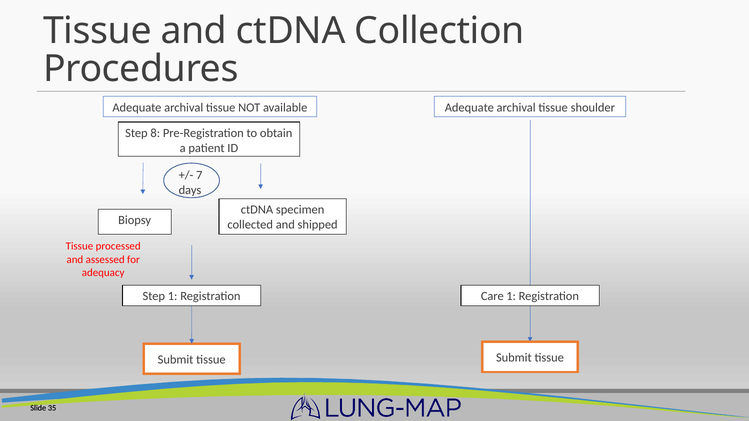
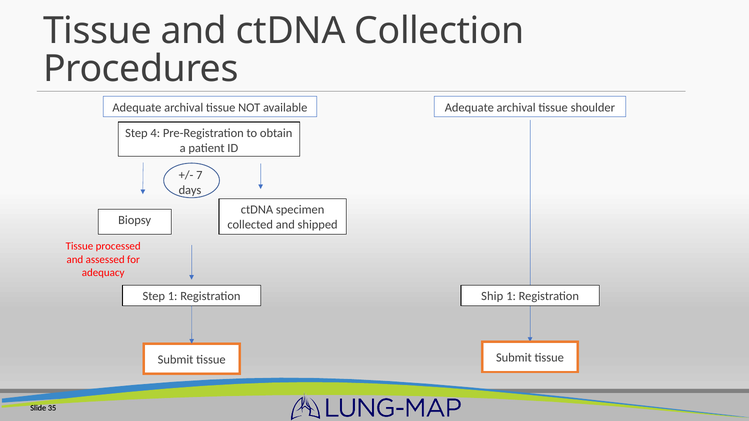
8: 8 -> 4
Care: Care -> Ship
